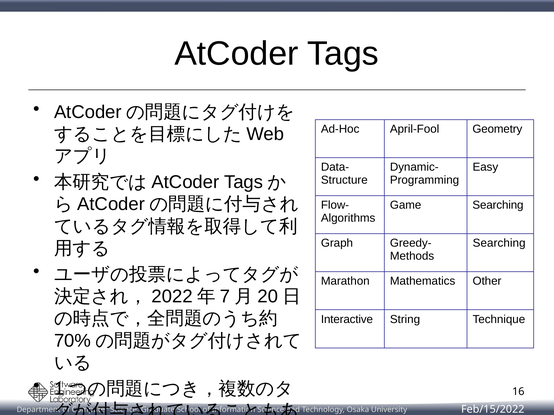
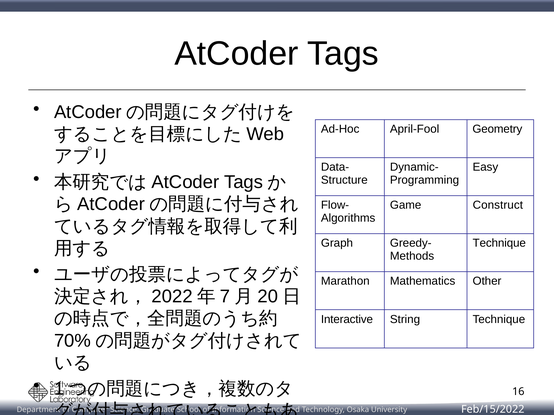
Game Searching: Searching -> Construct
Searching at (499, 243): Searching -> Technique
